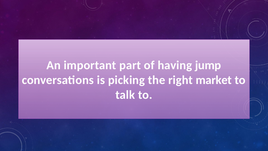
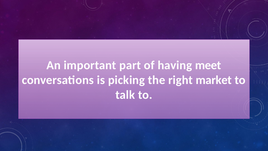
jump: jump -> meet
